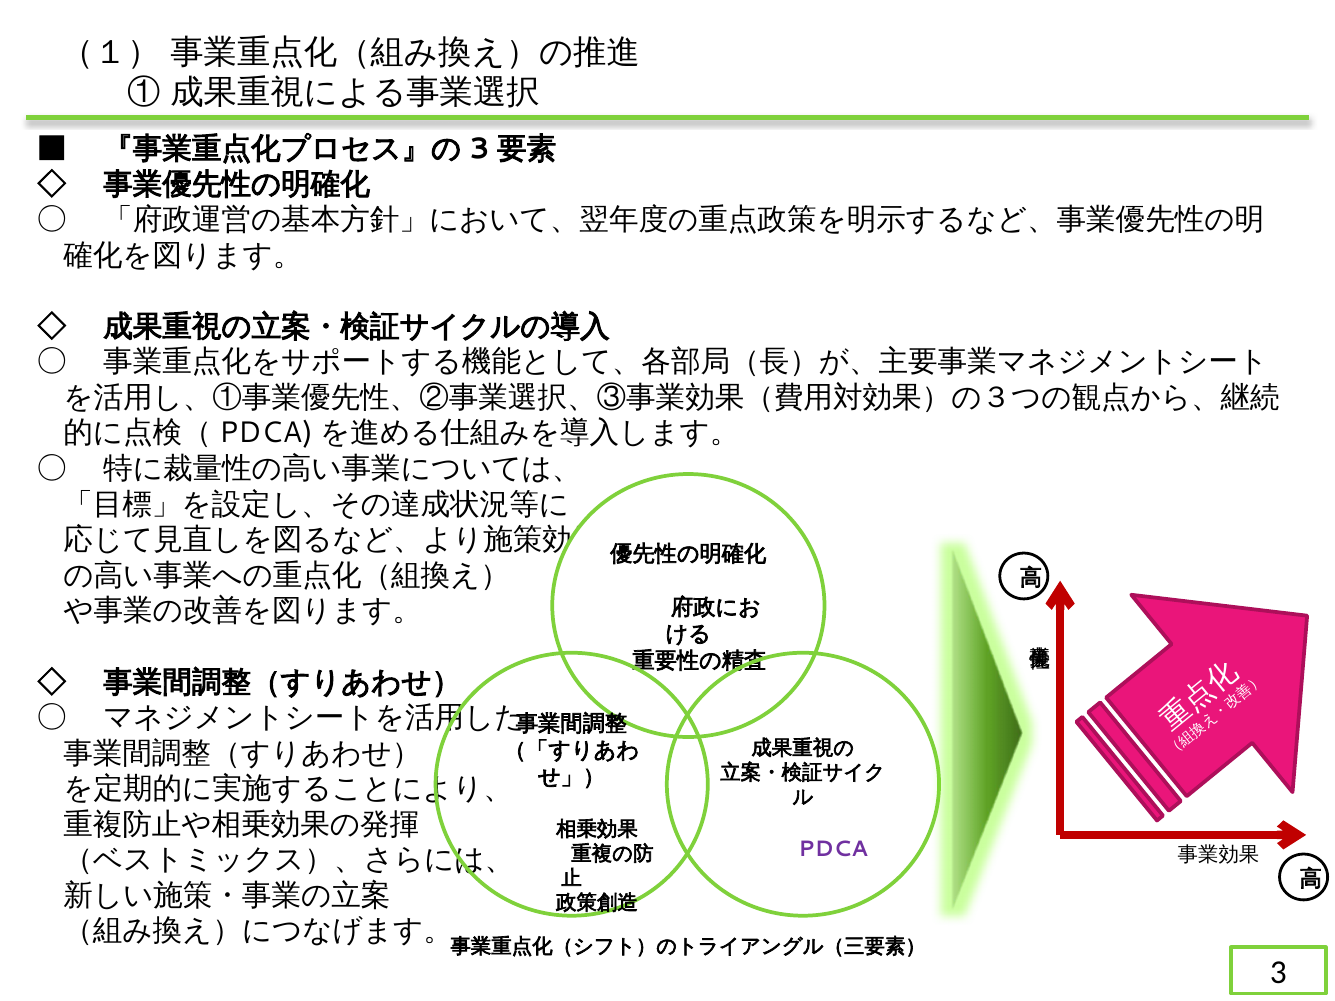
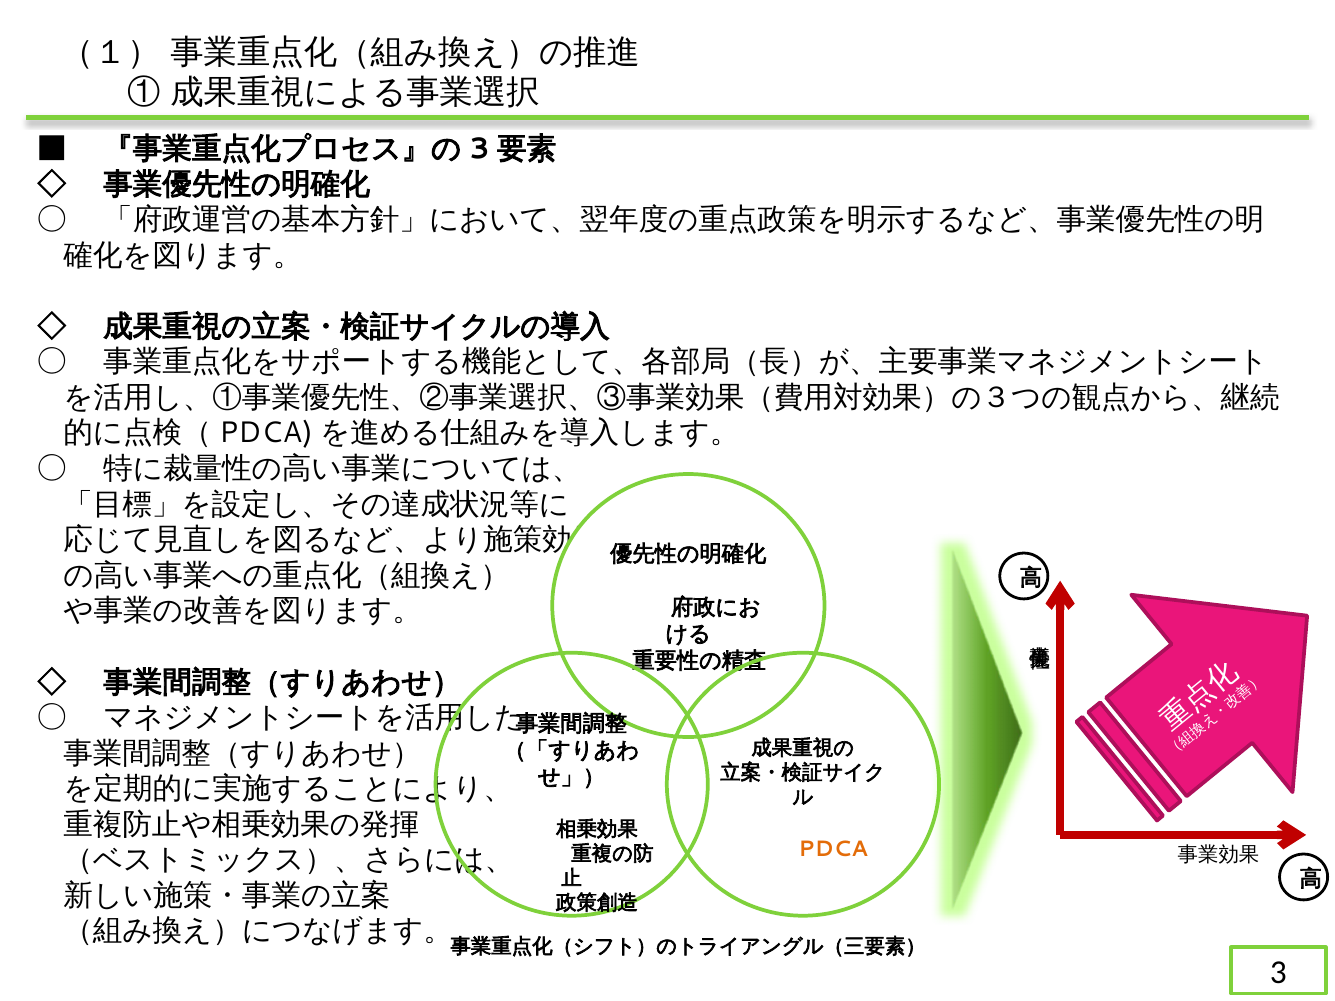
PDCA colour: purple -> orange
